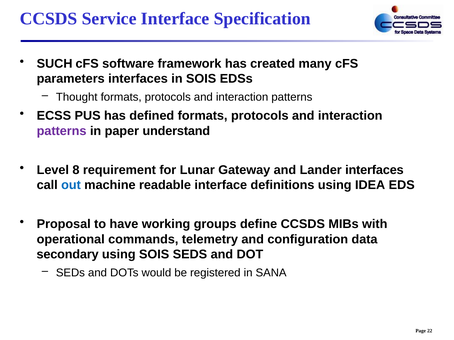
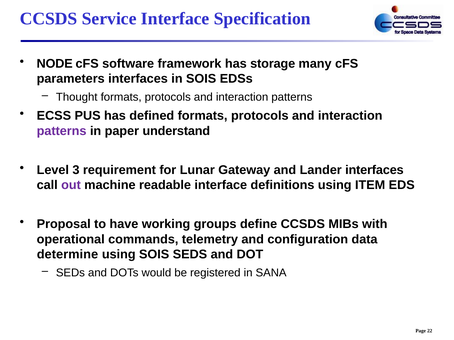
SUCH: SUCH -> NODE
created: created -> storage
8: 8 -> 3
out colour: blue -> purple
IDEA: IDEA -> ITEM
secondary: secondary -> determine
